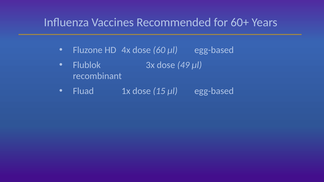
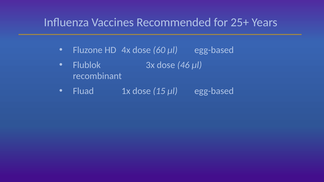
60+: 60+ -> 25+
49: 49 -> 46
